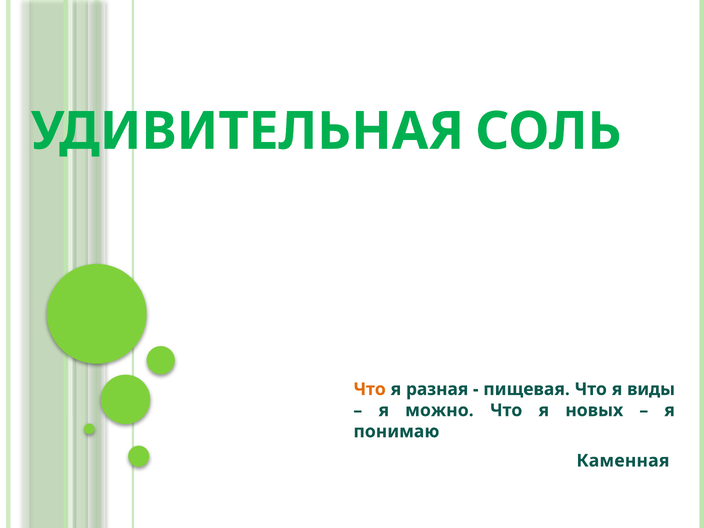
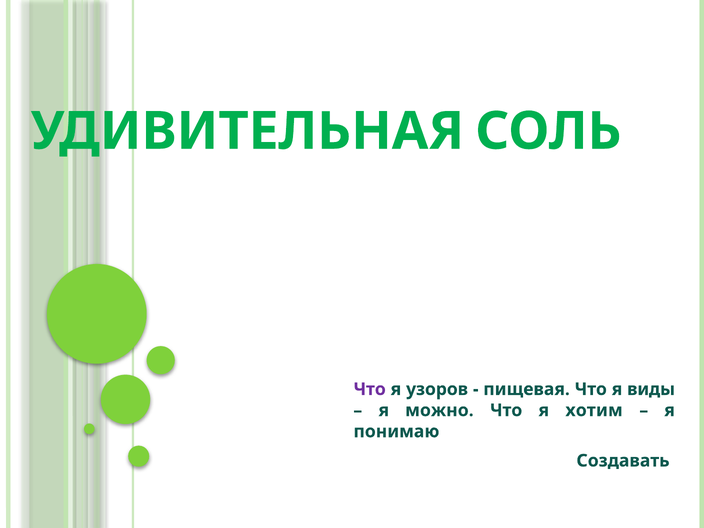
Что at (370, 389) colour: orange -> purple
разная: разная -> узоров
новых: новых -> хотим
Каменная: Каменная -> Создавать
